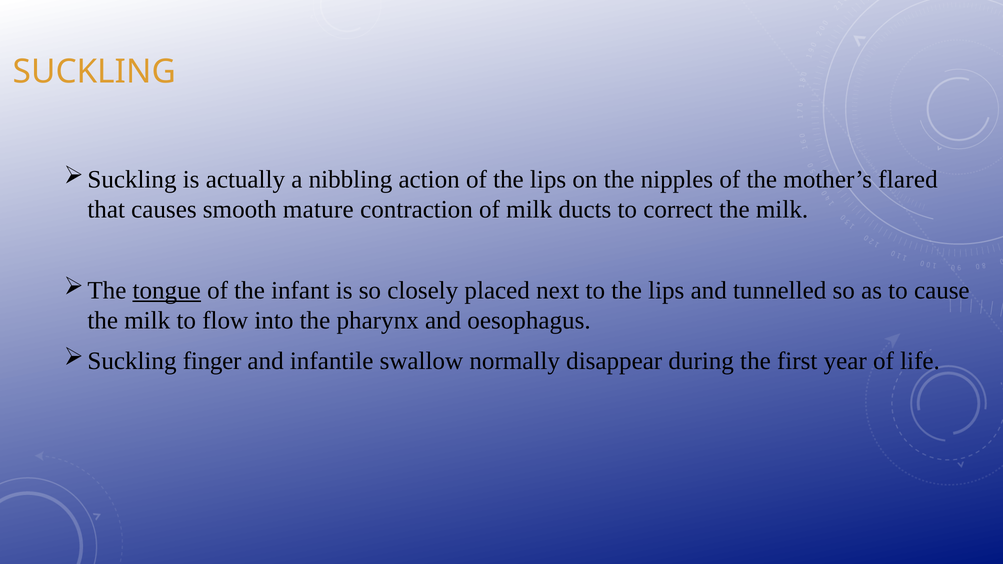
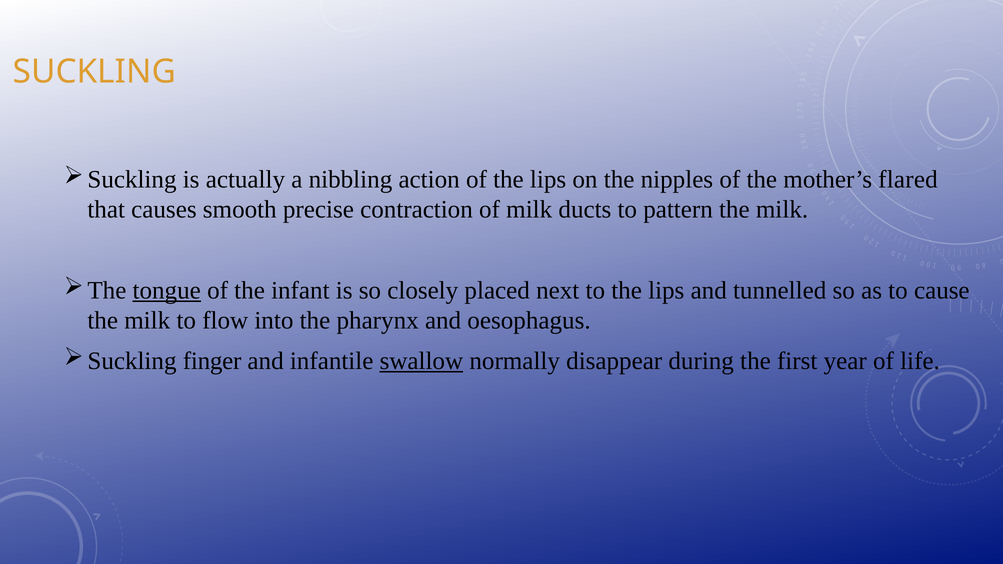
mature: mature -> precise
correct: correct -> pattern
swallow underline: none -> present
